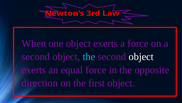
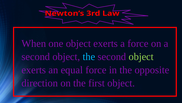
object at (141, 56) colour: white -> light green
